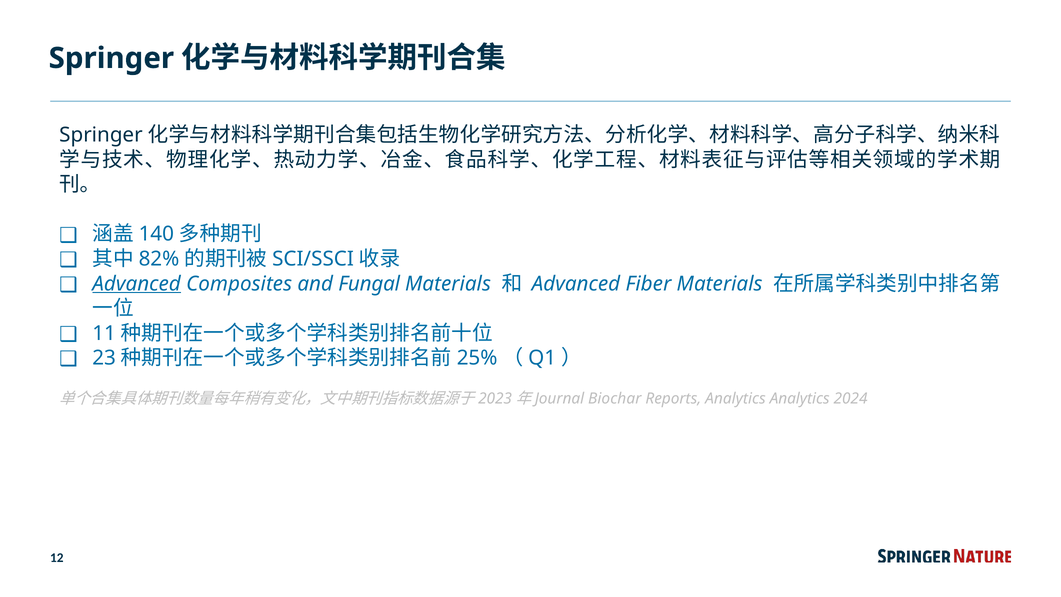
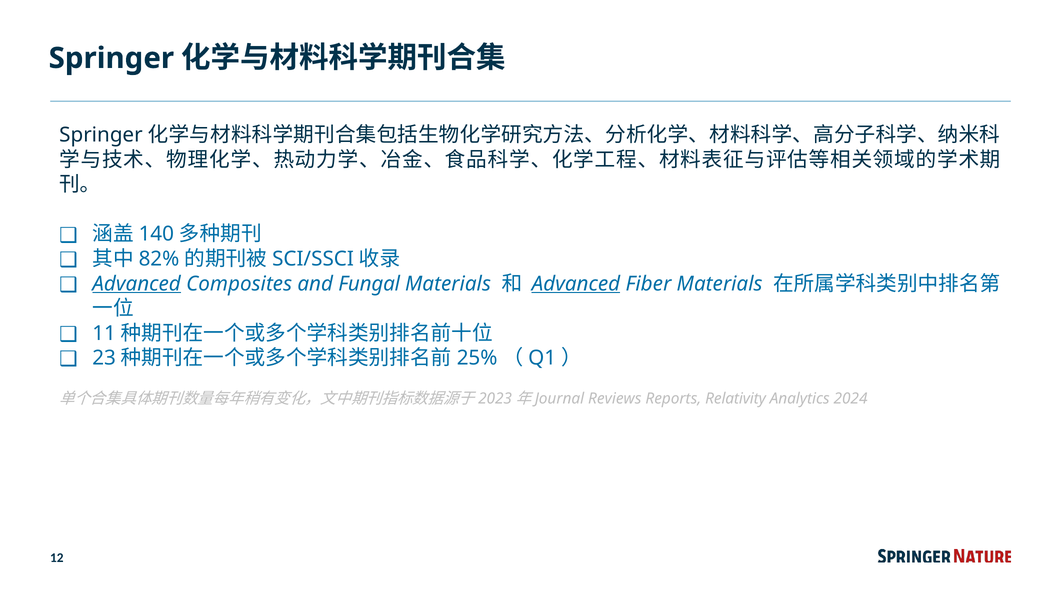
Advanced at (576, 284) underline: none -> present
Biochar: Biochar -> Reviews
Reports Analytics: Analytics -> Relativity
